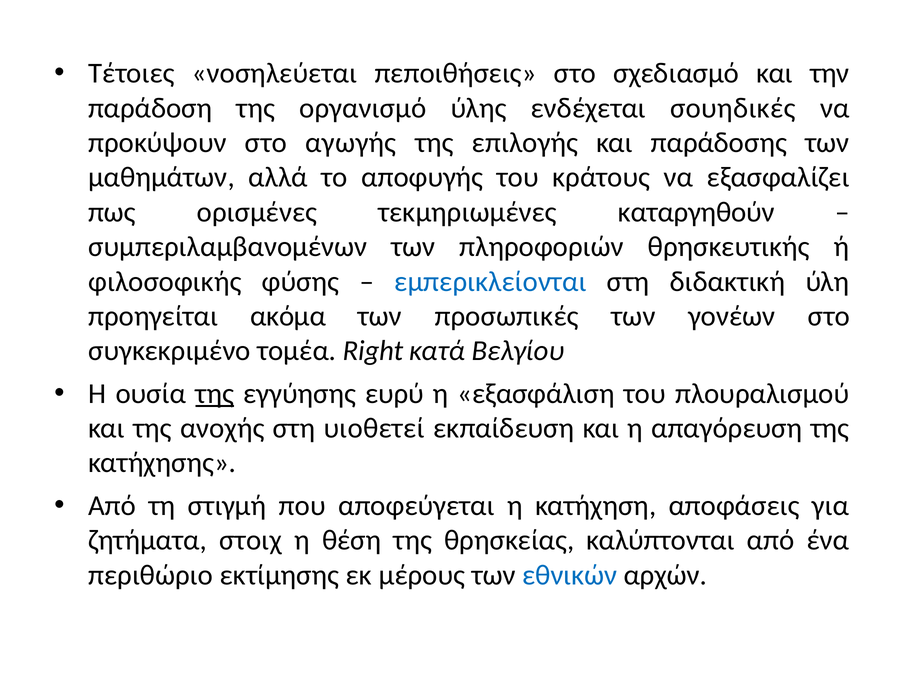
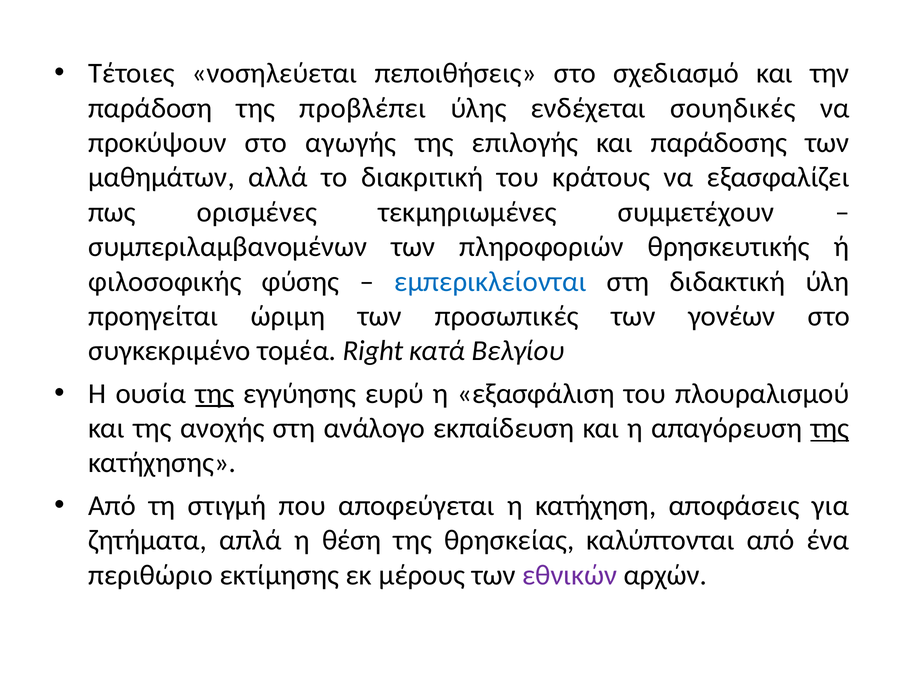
οργανισμό: οργανισμό -> προβλέπει
αποφυγής: αποφυγής -> διακριτική
καταργηθούν: καταργηθούν -> συμμετέχουν
ακόμα: ακόμα -> ώριμη
υιοθετεί: υιοθετεί -> ανάλογο
της at (830, 428) underline: none -> present
στοιχ: στοιχ -> απλά
εθνικών colour: blue -> purple
